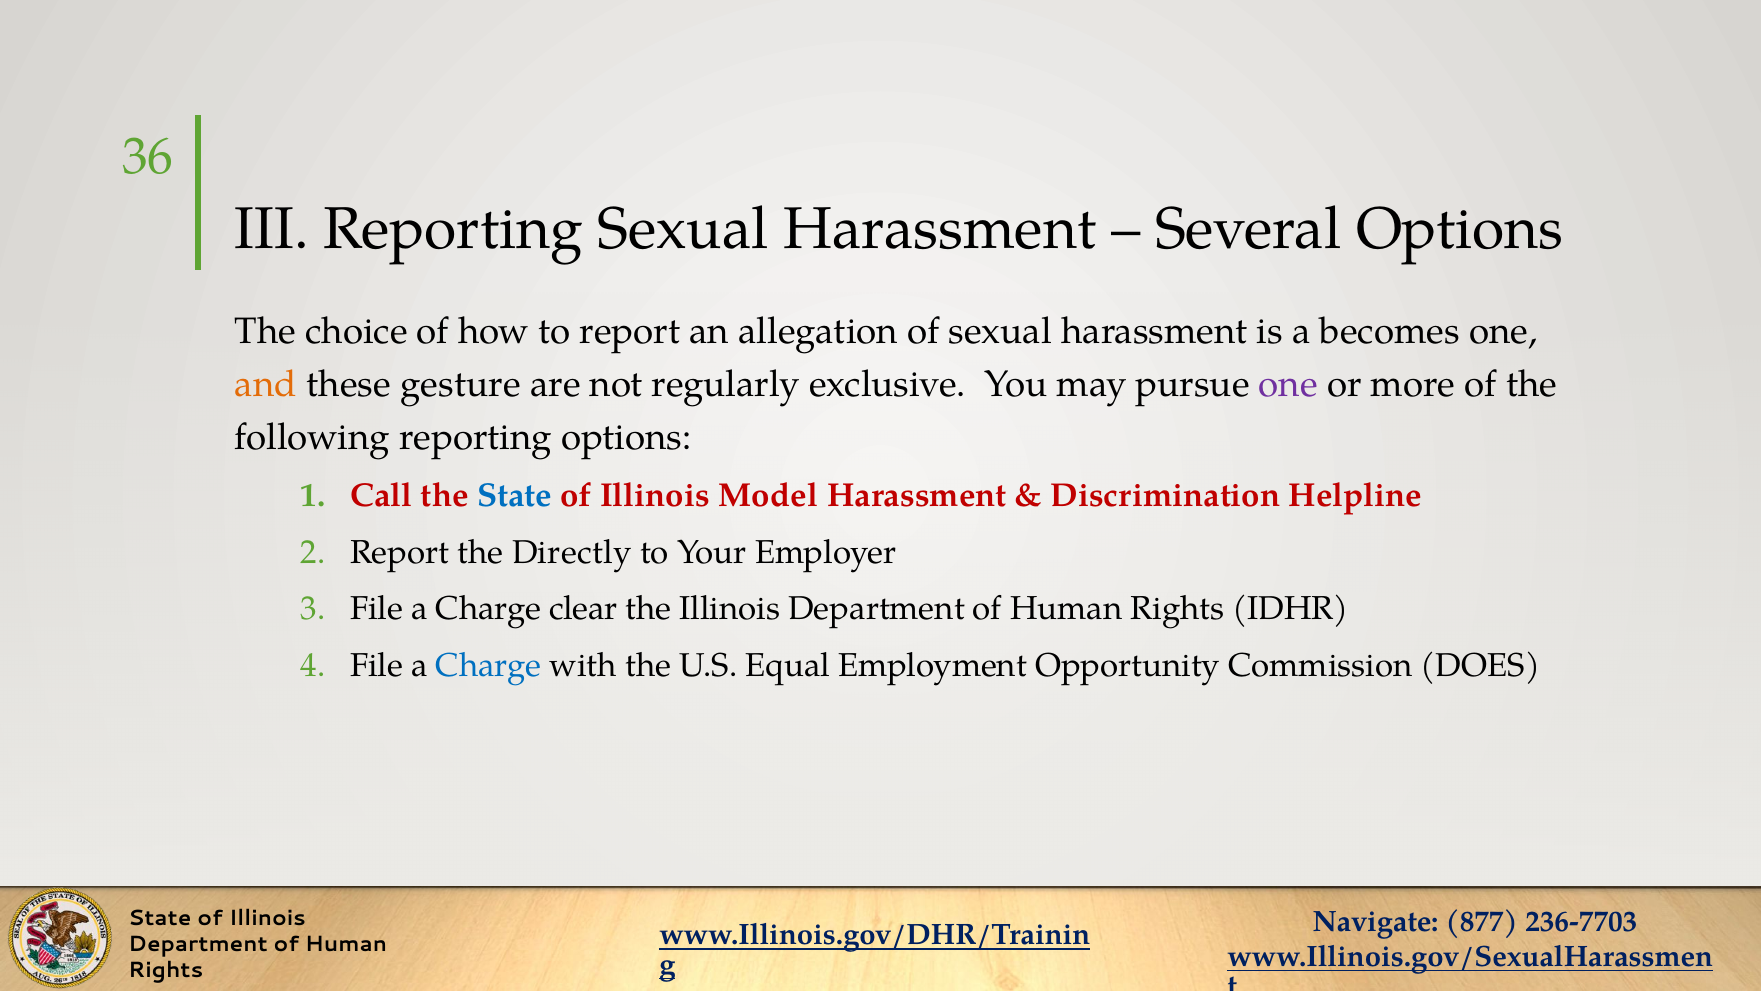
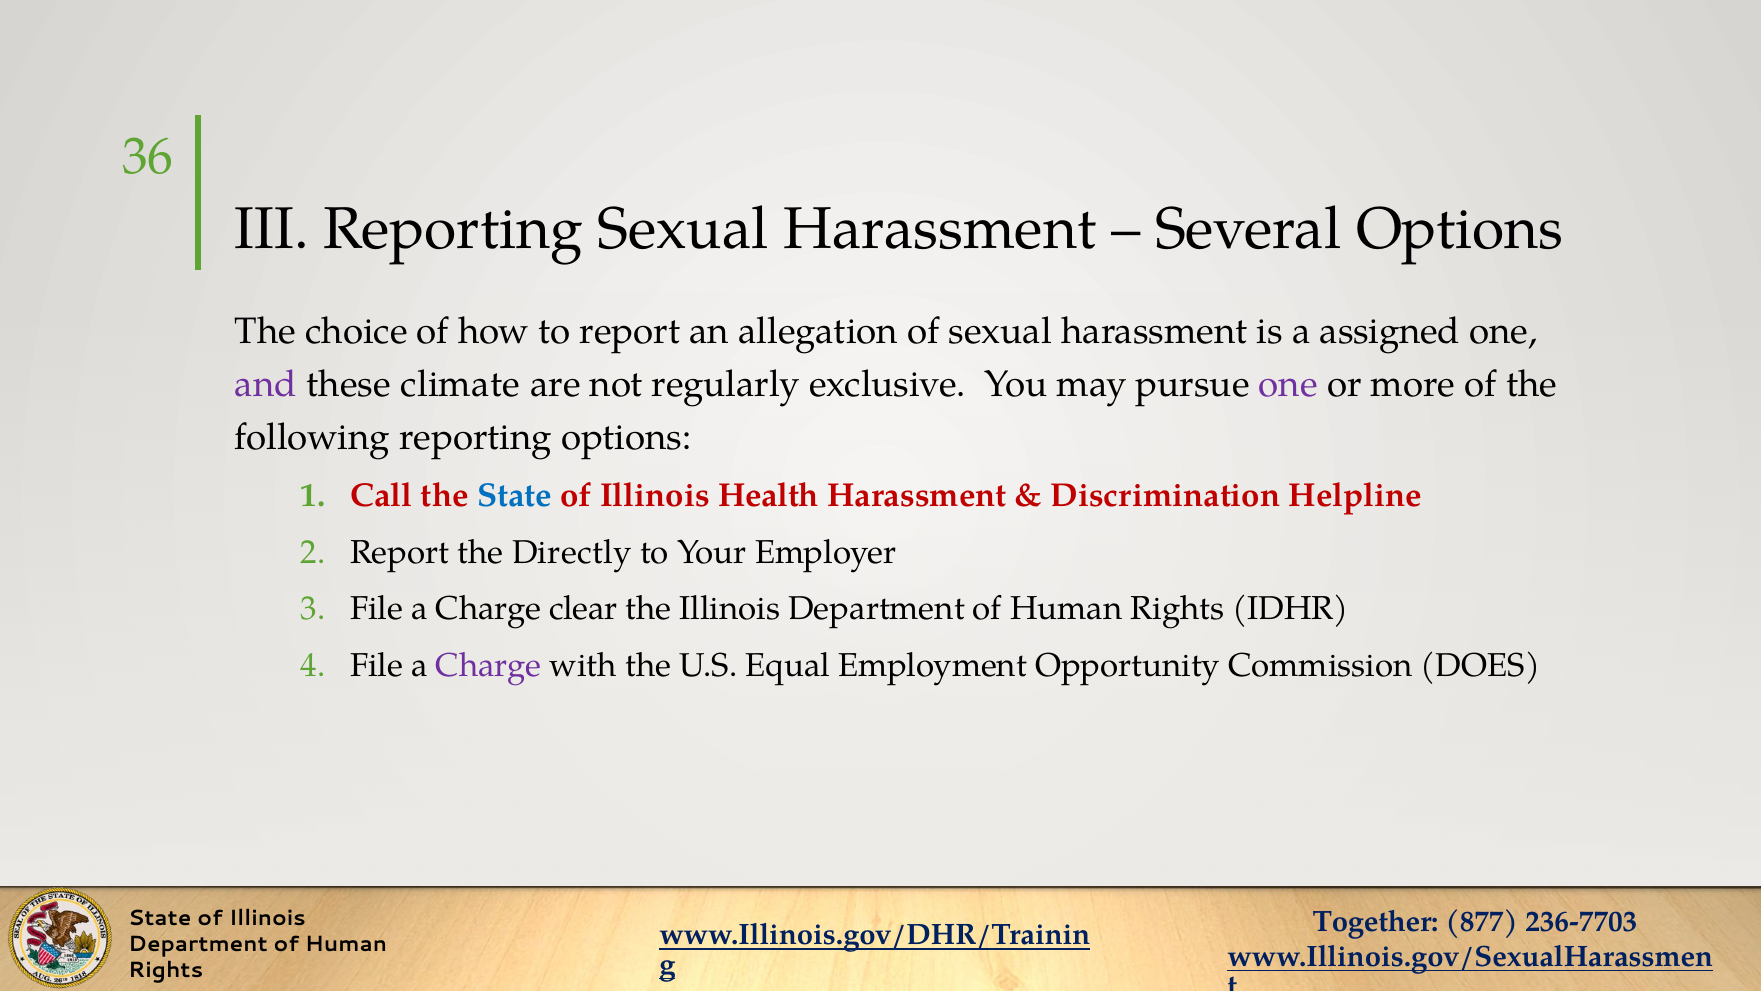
becomes: becomes -> assigned
and colour: orange -> purple
gesture: gesture -> climate
Model: Model -> Health
Charge at (489, 665) colour: blue -> purple
Navigate: Navigate -> Together
